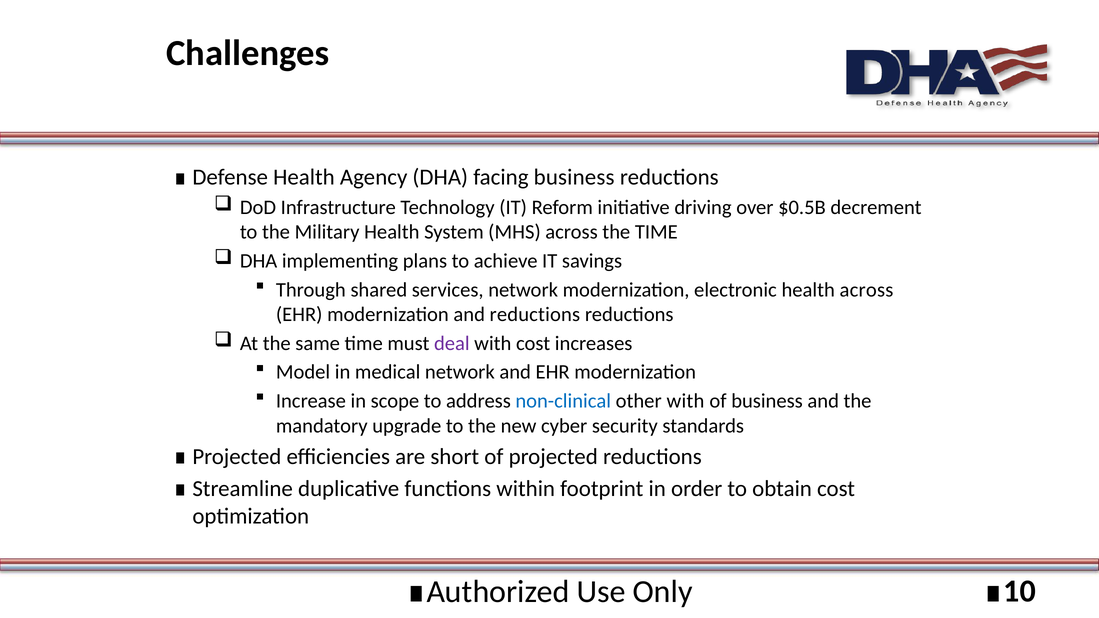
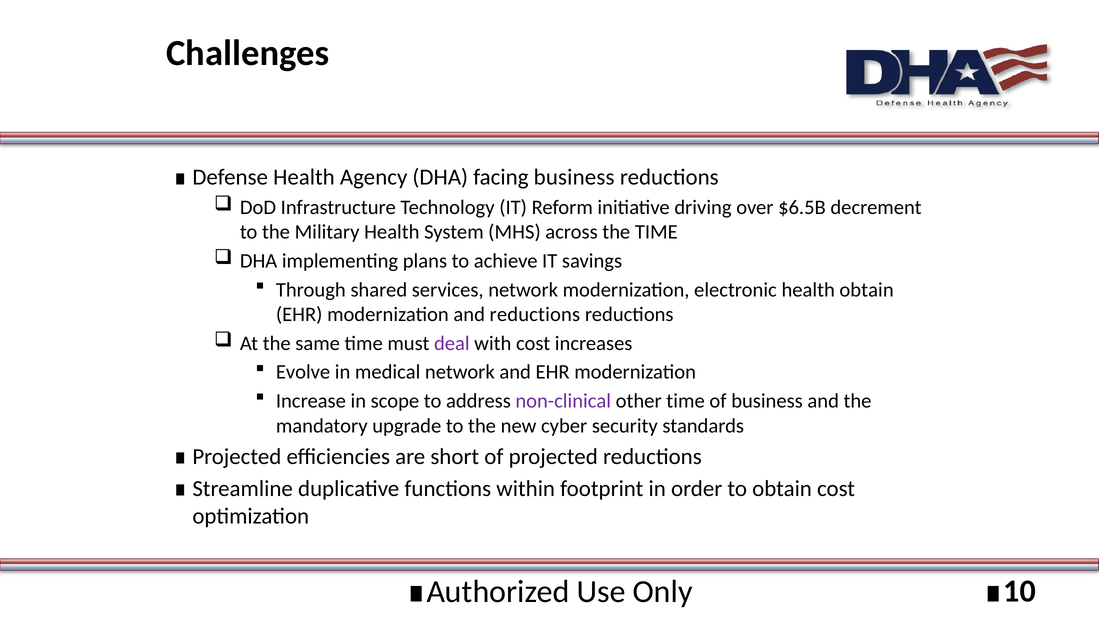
$0.5B: $0.5B -> $6.5B
health across: across -> obtain
Model: Model -> Evolve
non-clinical colour: blue -> purple
other with: with -> time
